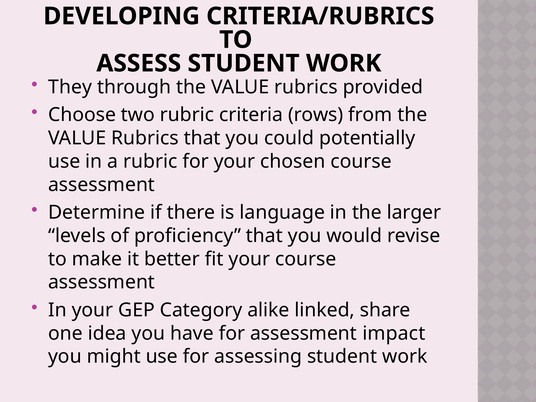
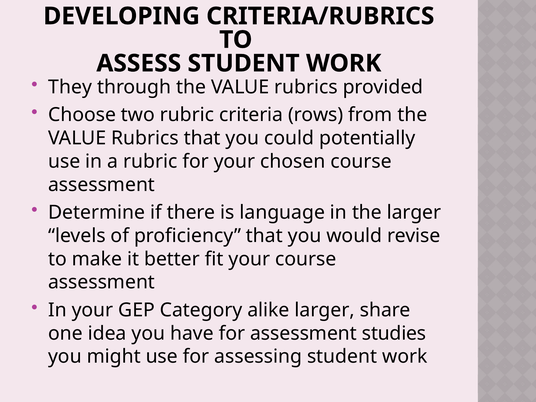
alike linked: linked -> larger
impact: impact -> studies
